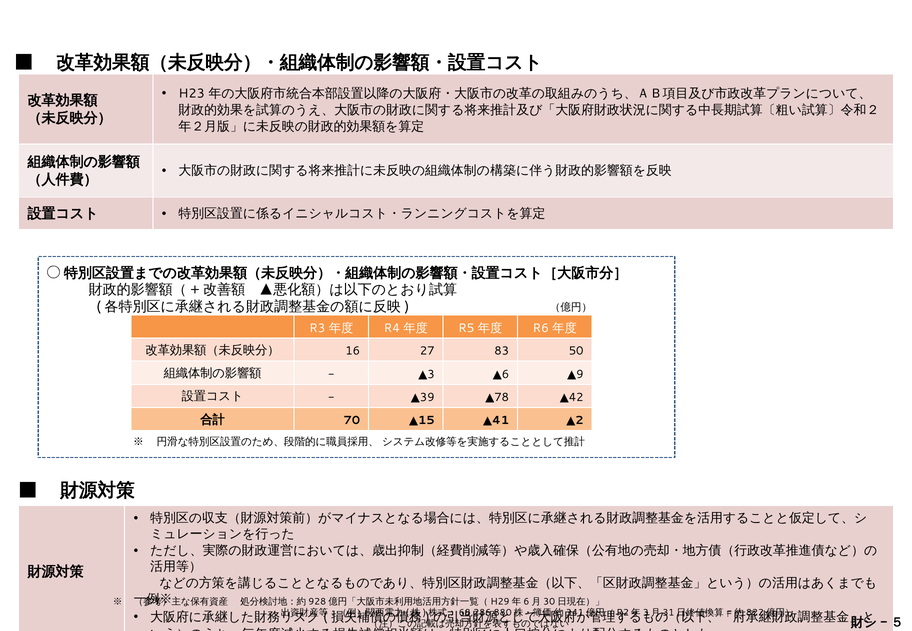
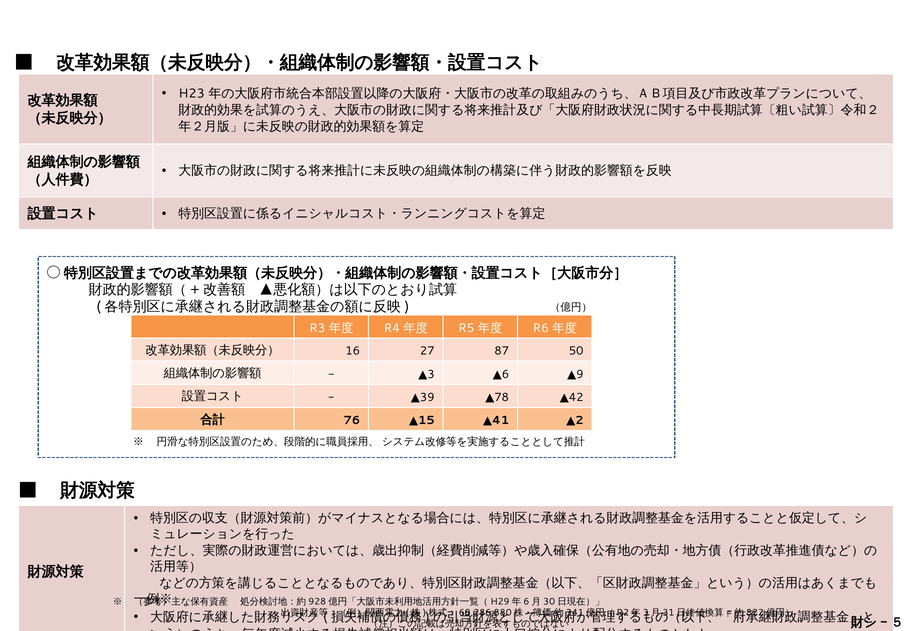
83: 83 -> 87
70: 70 -> 76
